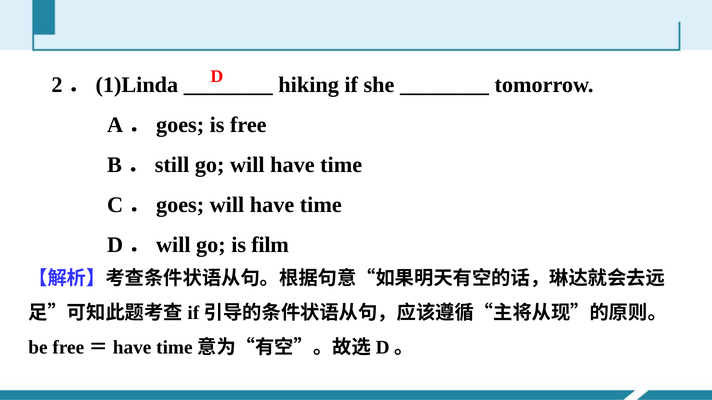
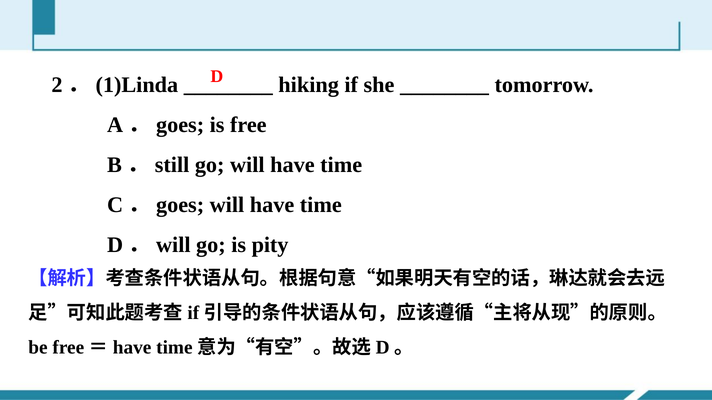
film: film -> pity
